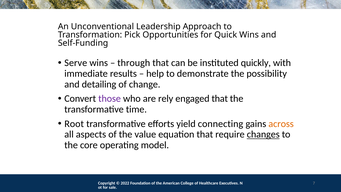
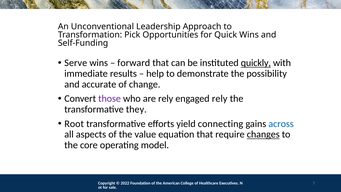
through: through -> forward
quickly underline: none -> present
detailing: detailing -> accurate
engaged that: that -> rely
time: time -> they
across colour: orange -> blue
